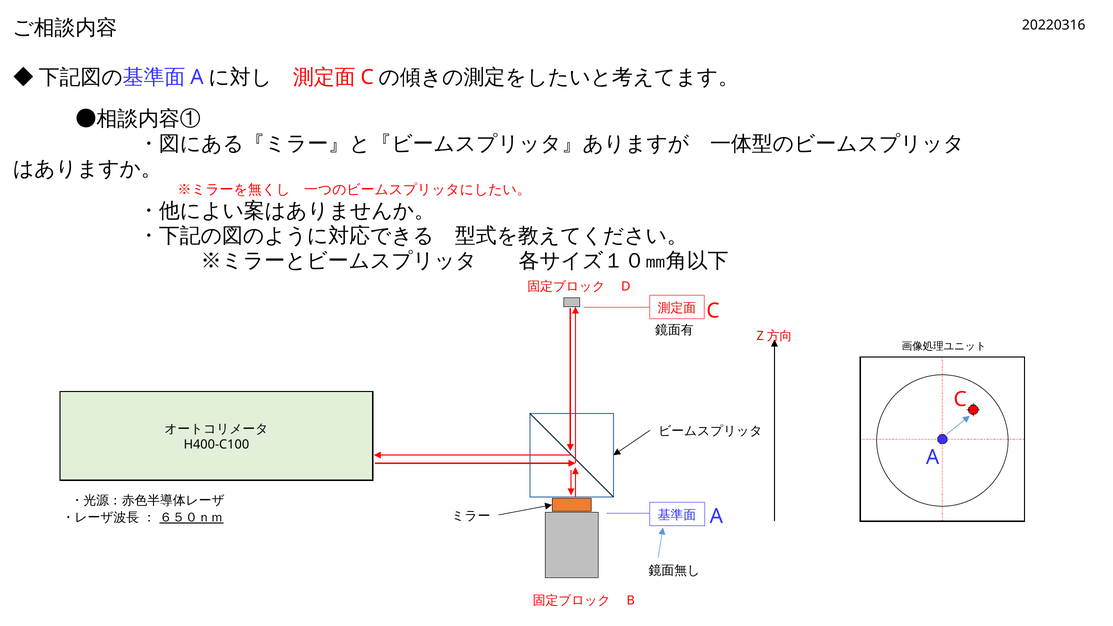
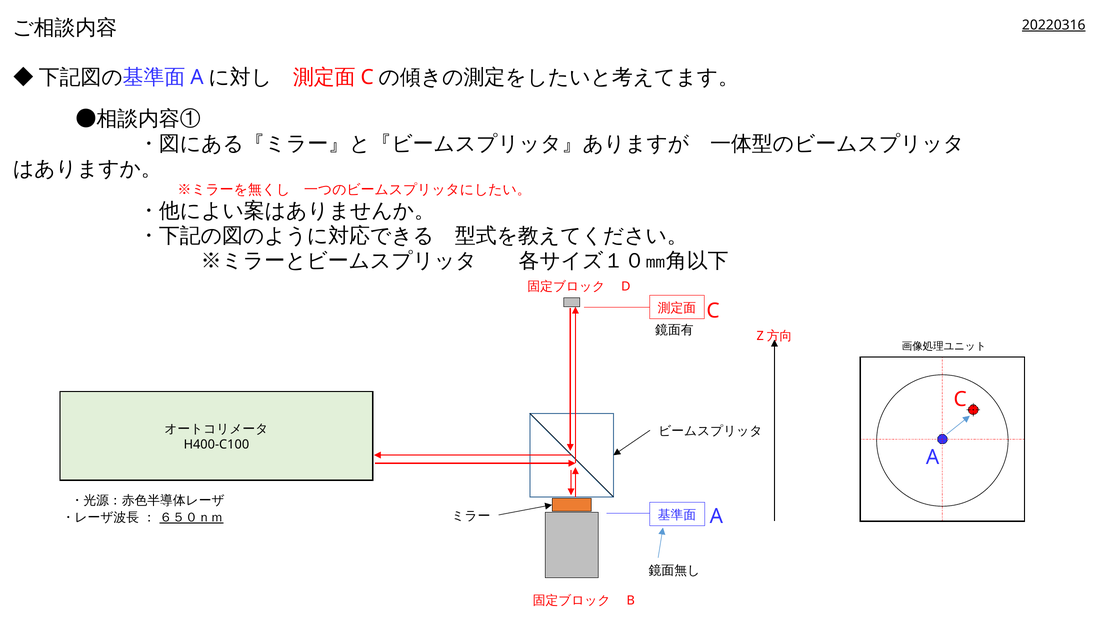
20220316 underline: none -> present
